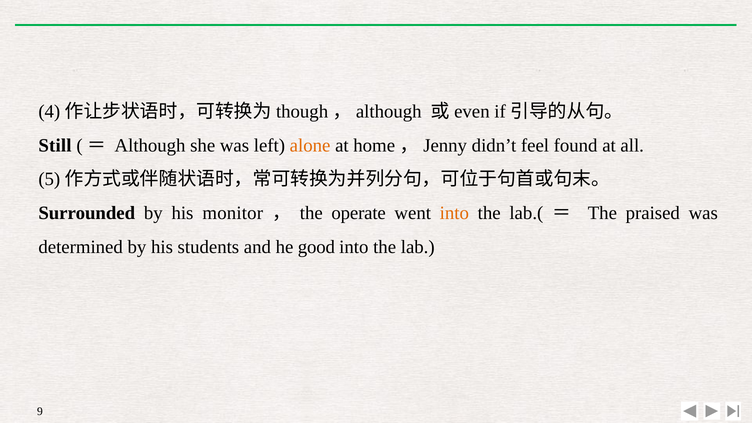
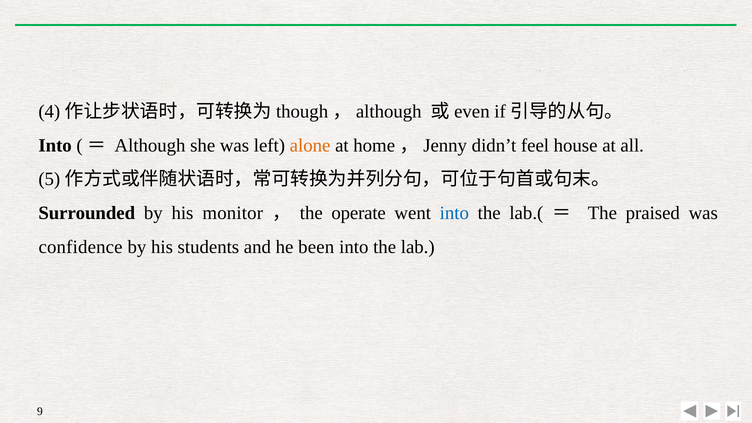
Still at (55, 145): Still -> Into
found: found -> house
into at (454, 213) colour: orange -> blue
determined: determined -> confidence
good: good -> been
